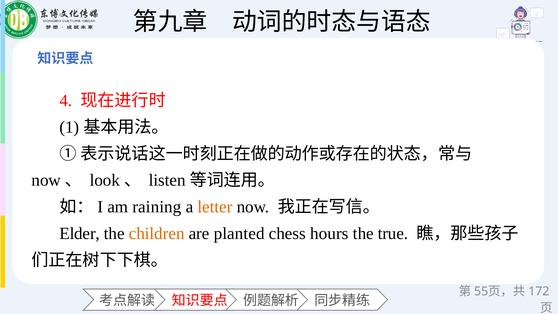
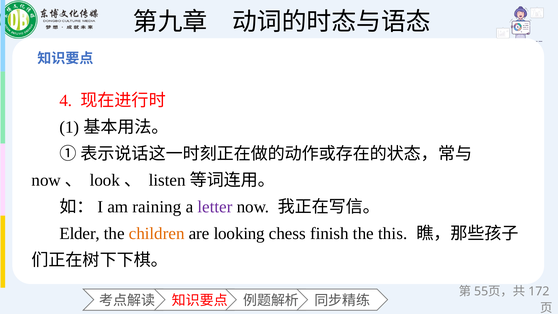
letter colour: orange -> purple
planted: planted -> looking
hours: hours -> finish
true: true -> this
